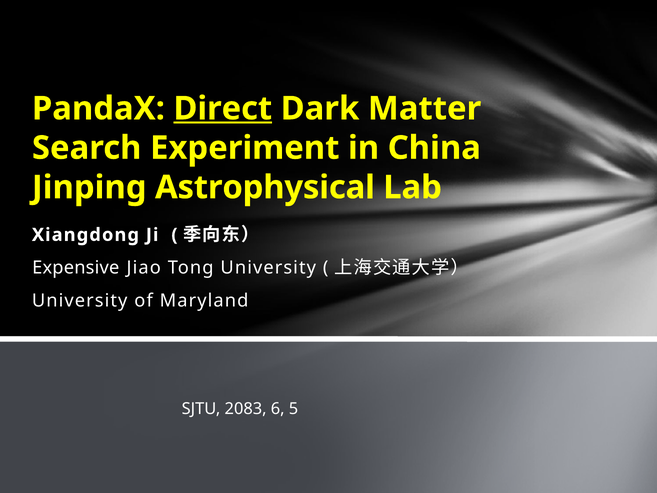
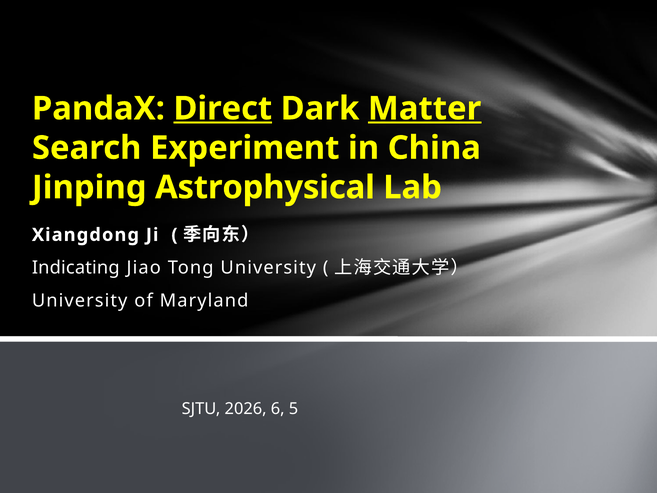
Matter underline: none -> present
Expensive: Expensive -> Indicating
2083: 2083 -> 2026
